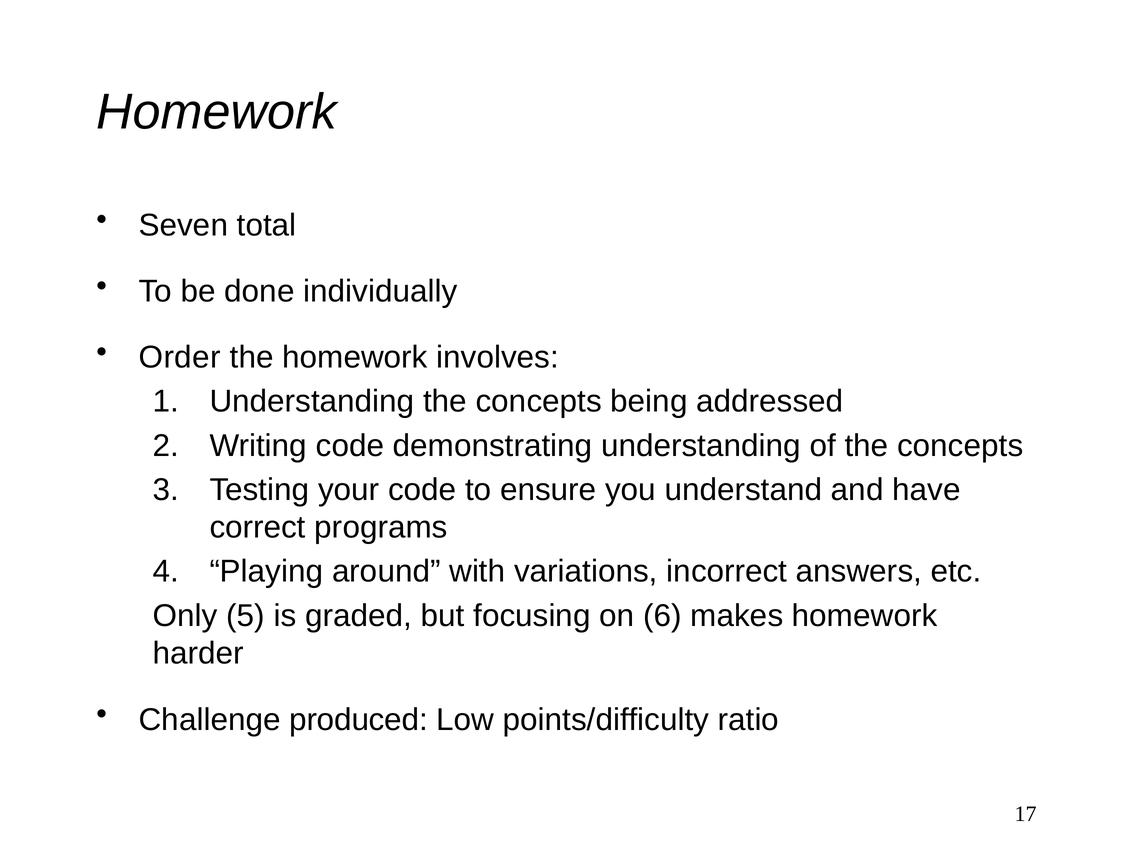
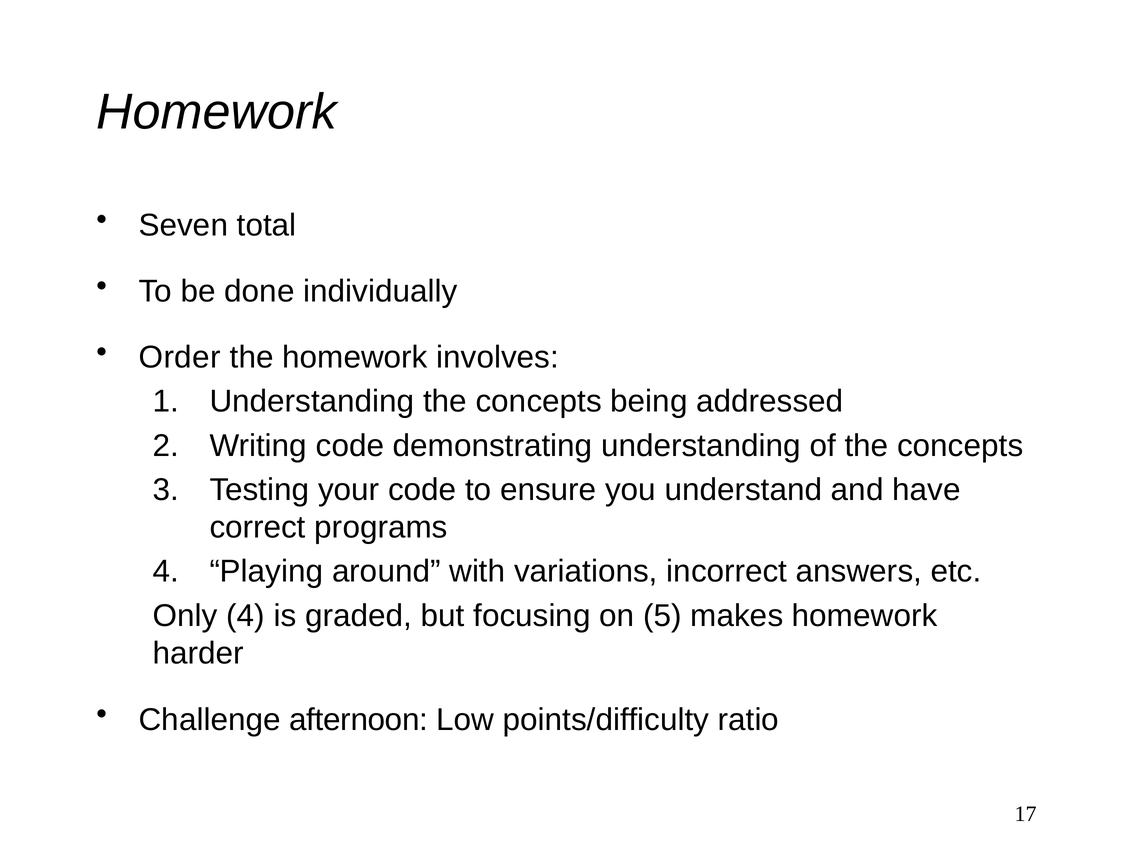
Only 5: 5 -> 4
6: 6 -> 5
produced: produced -> afternoon
